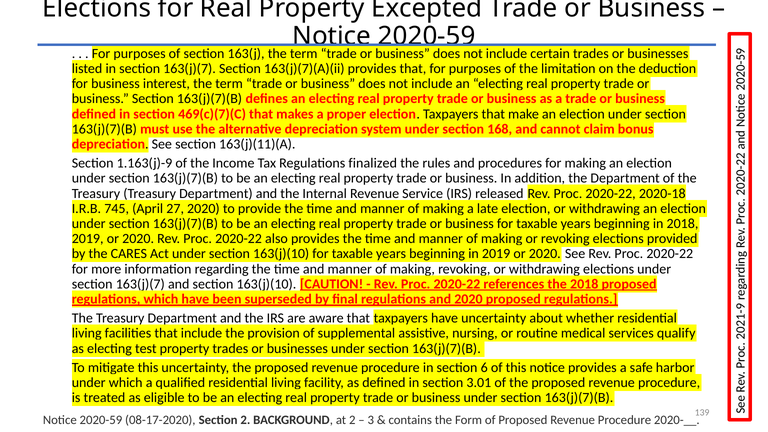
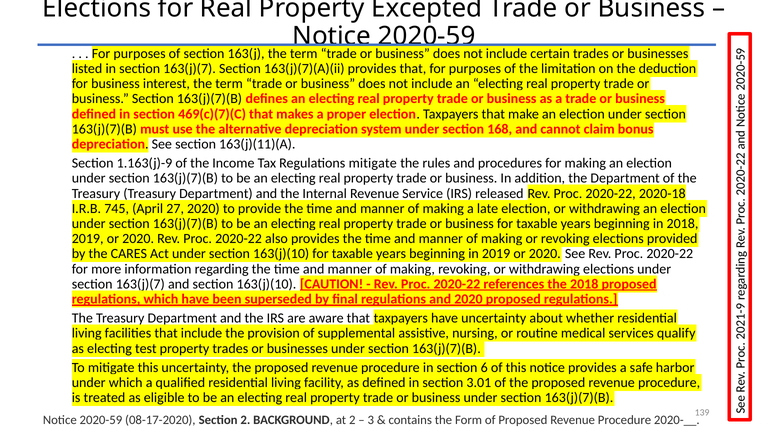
Regulations finalized: finalized -> mitigate
